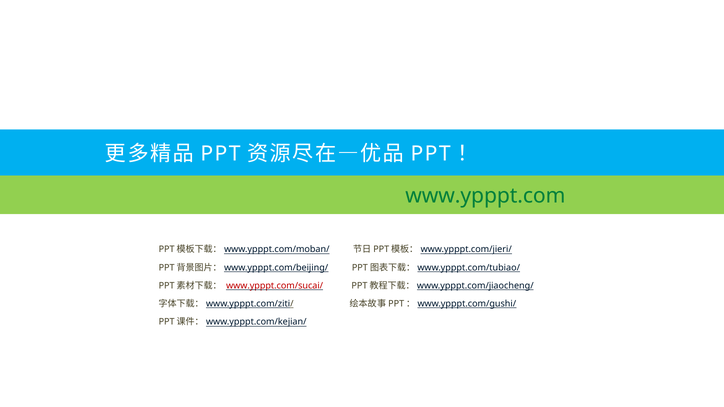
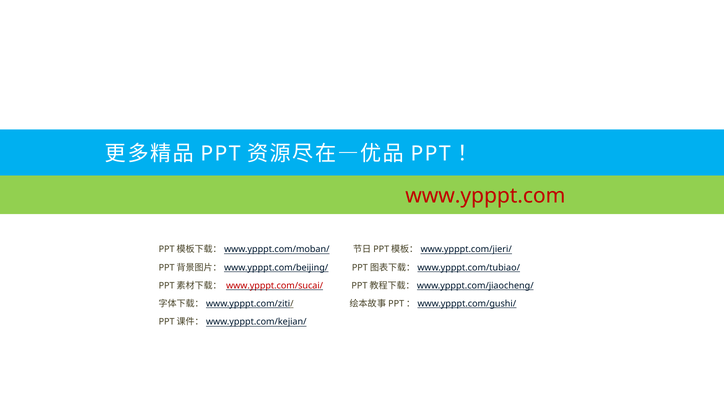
www.ypppt.com colour: green -> red
